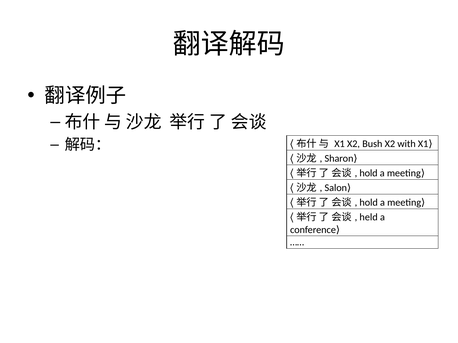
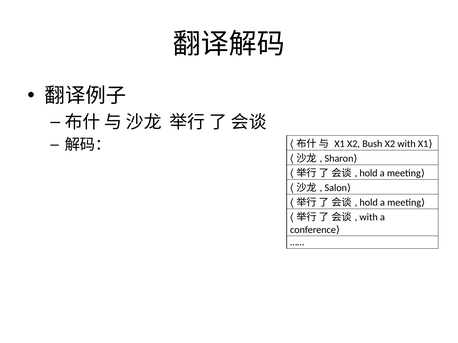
held at (369, 217): held -> with
